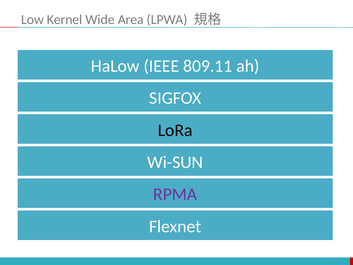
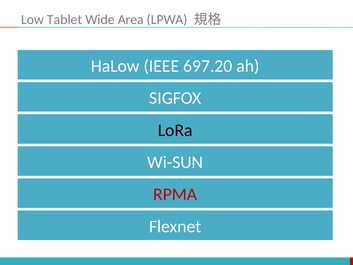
Kernel: Kernel -> Tablet
809.11: 809.11 -> 697.20
RPMA colour: purple -> red
